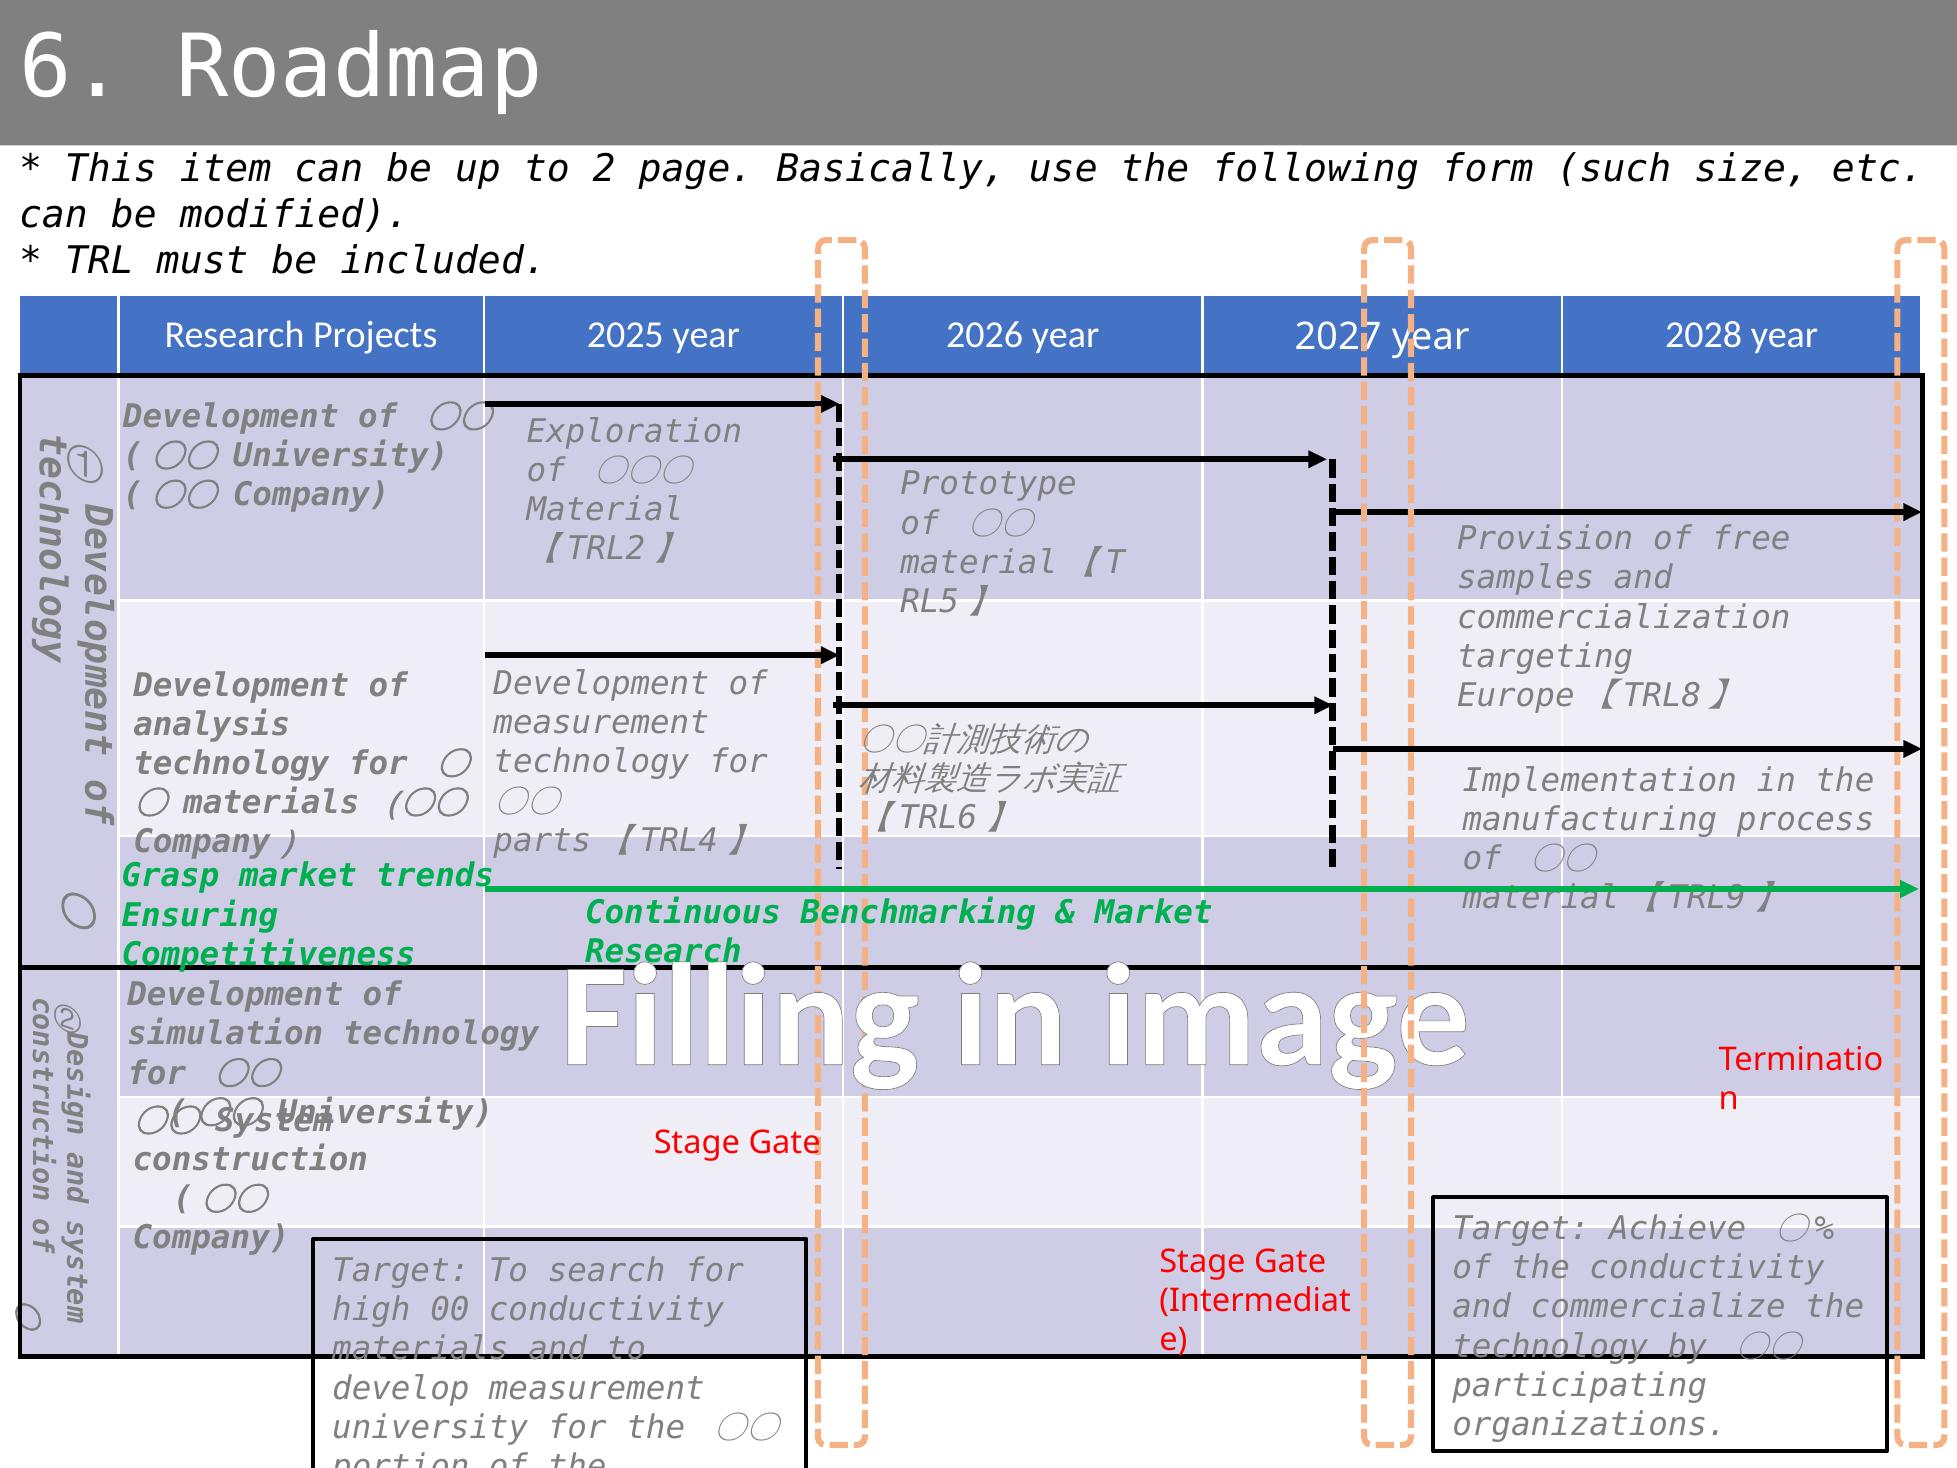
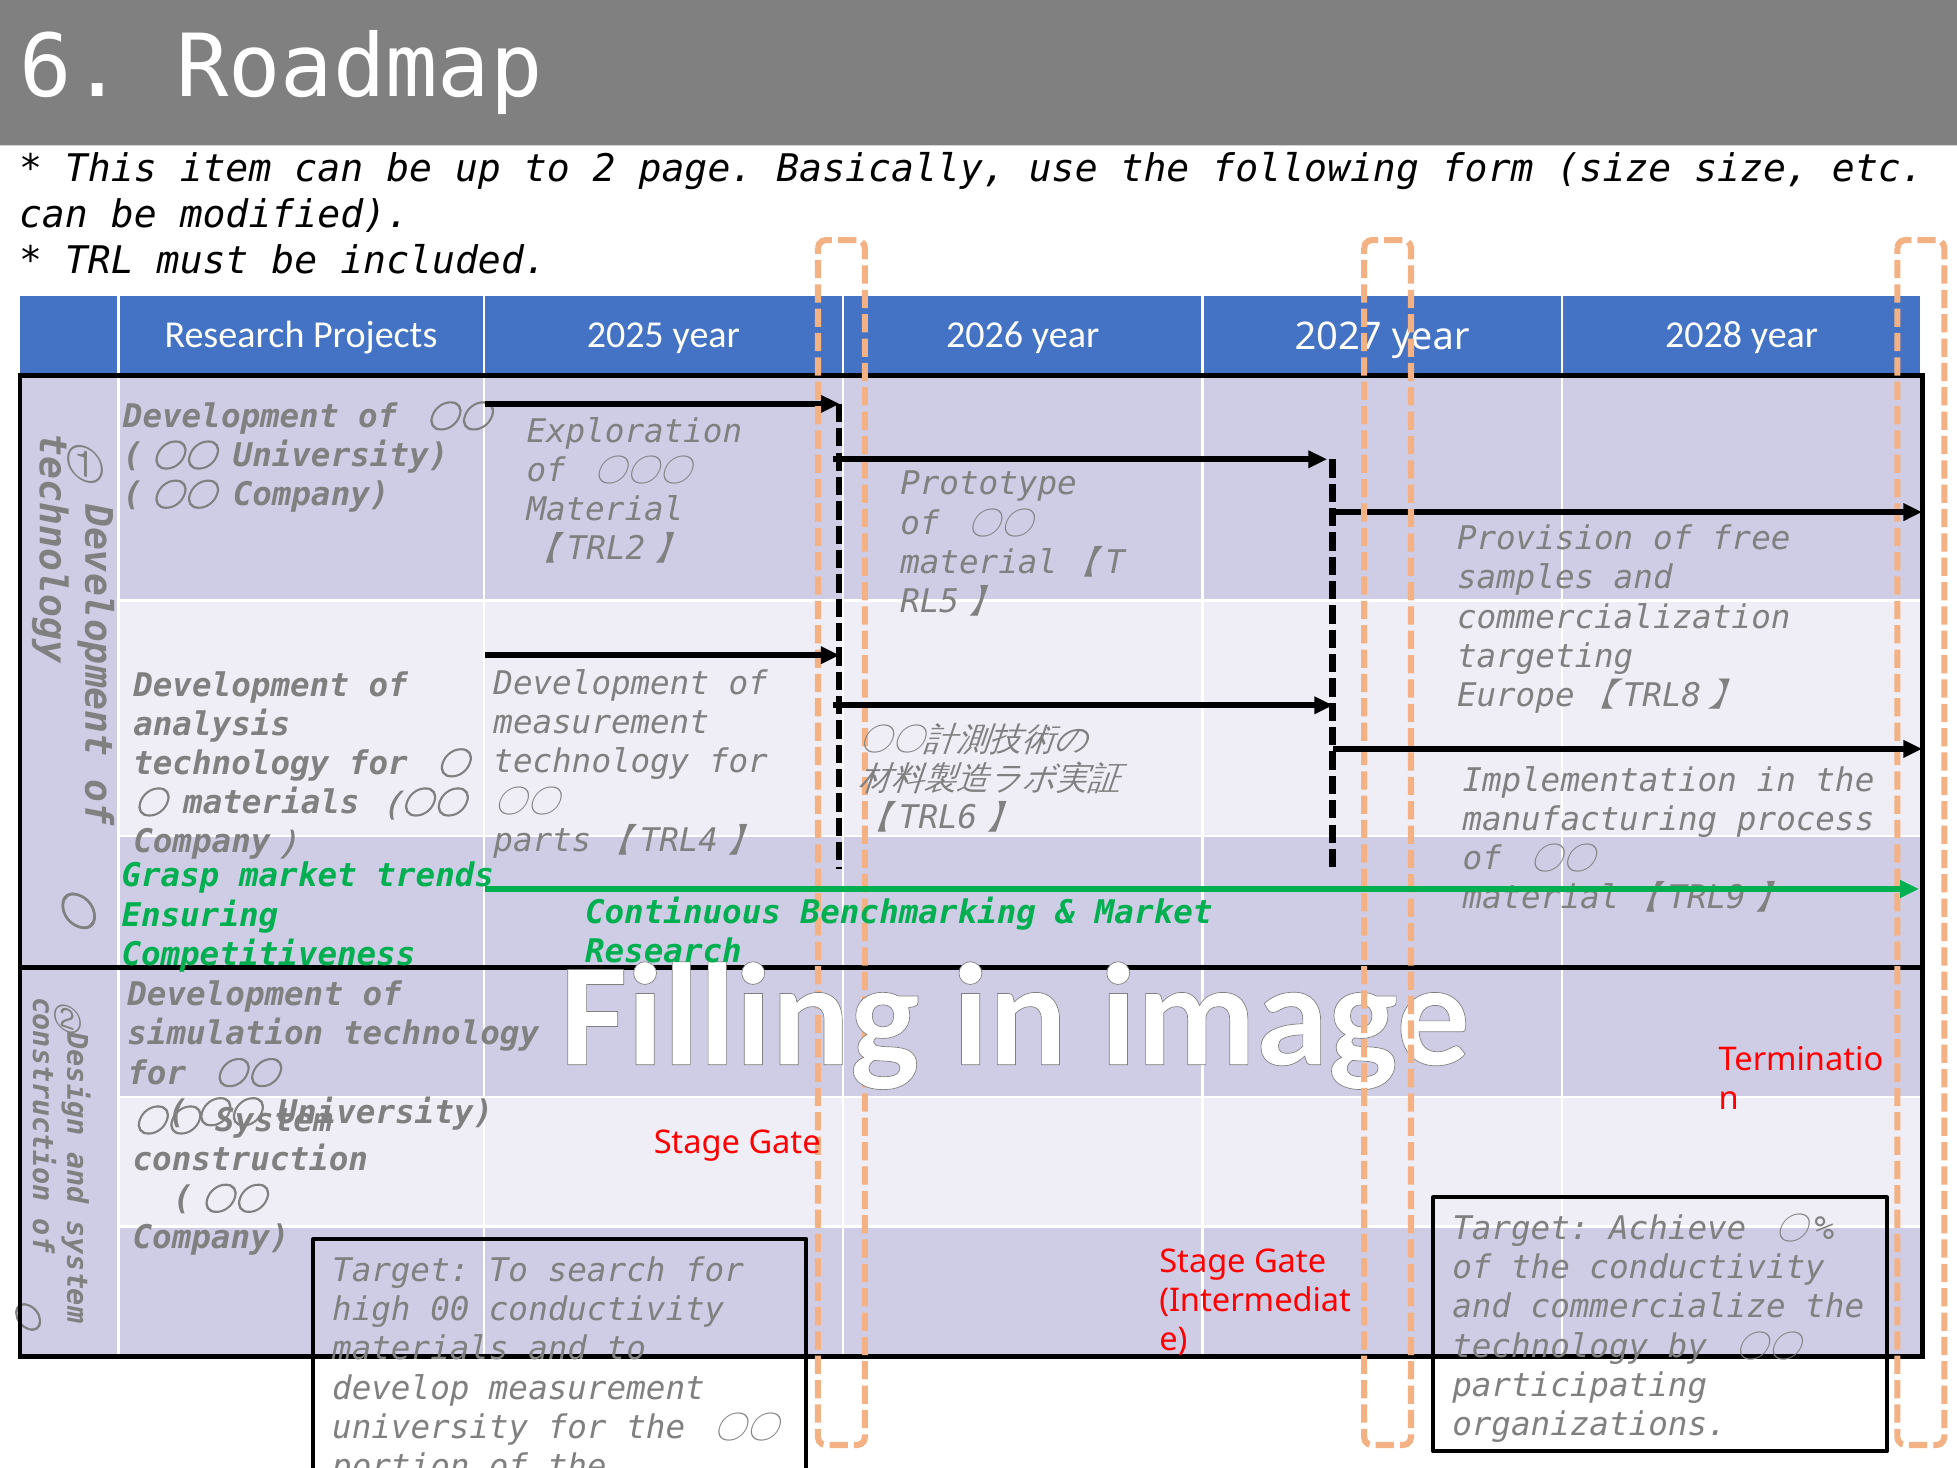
form such: such -> size
